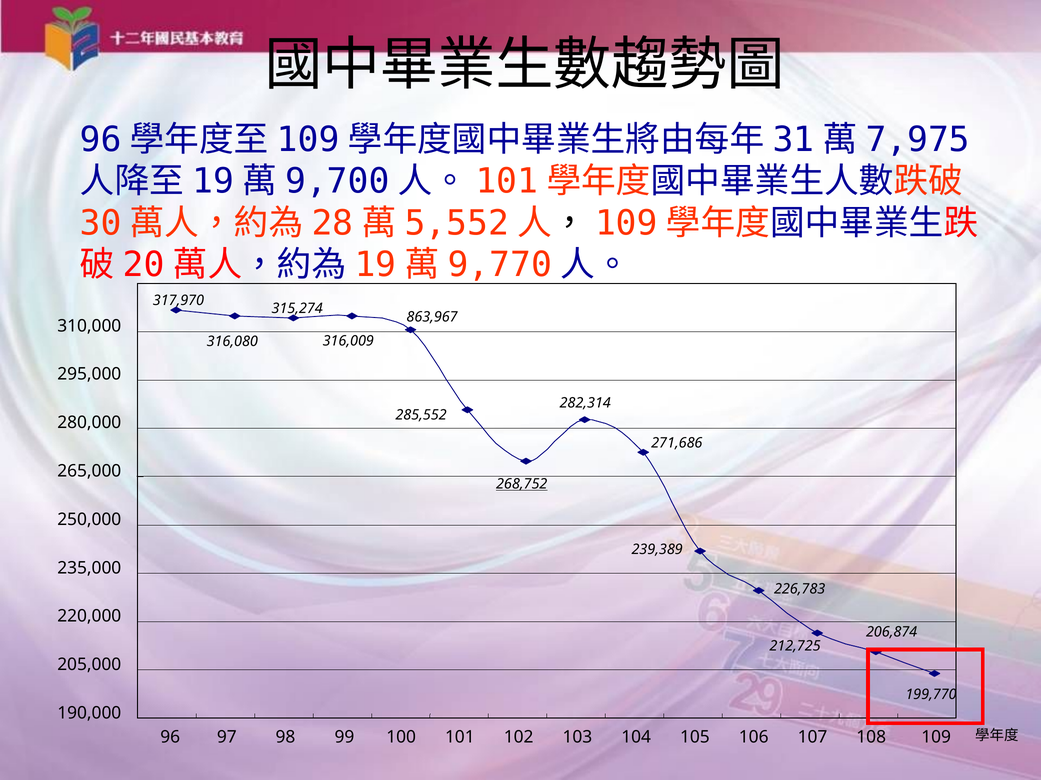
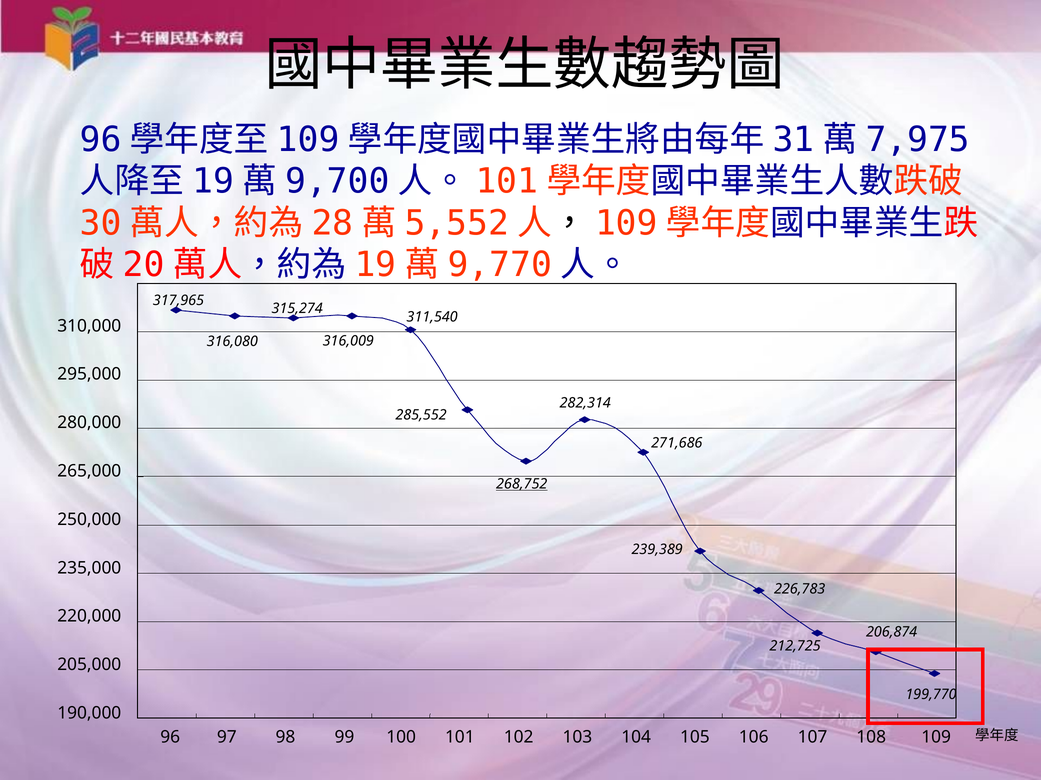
317,970: 317,970 -> 317,965
863,967: 863,967 -> 311,540
